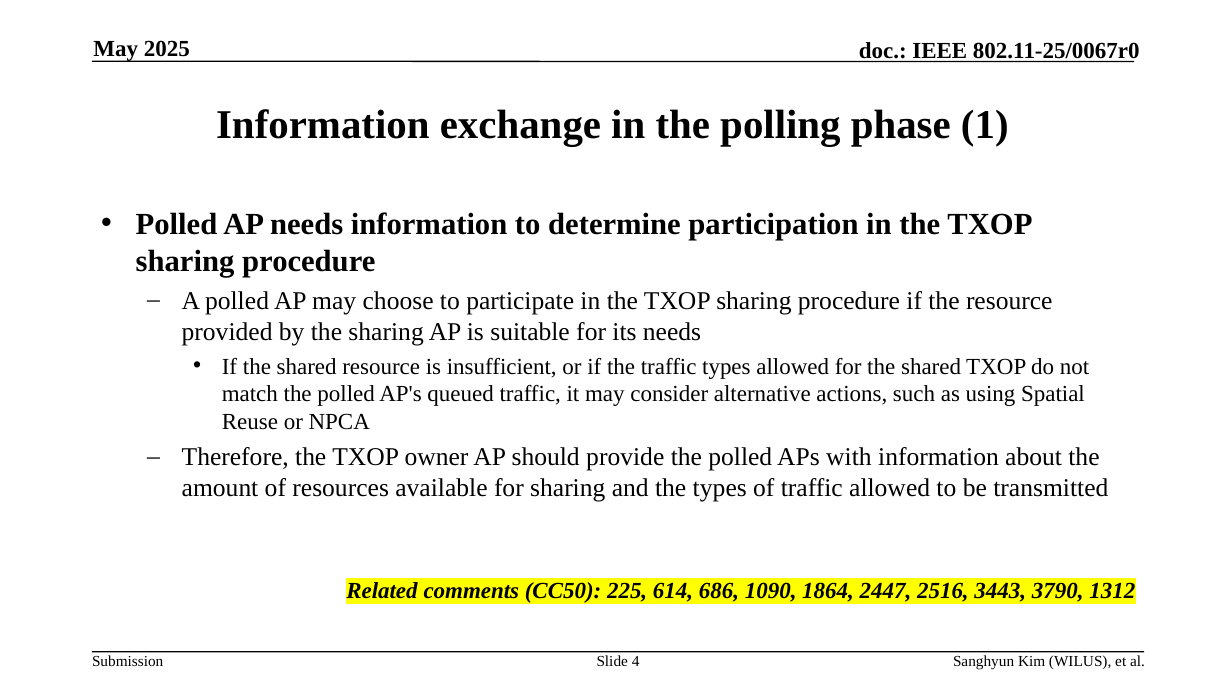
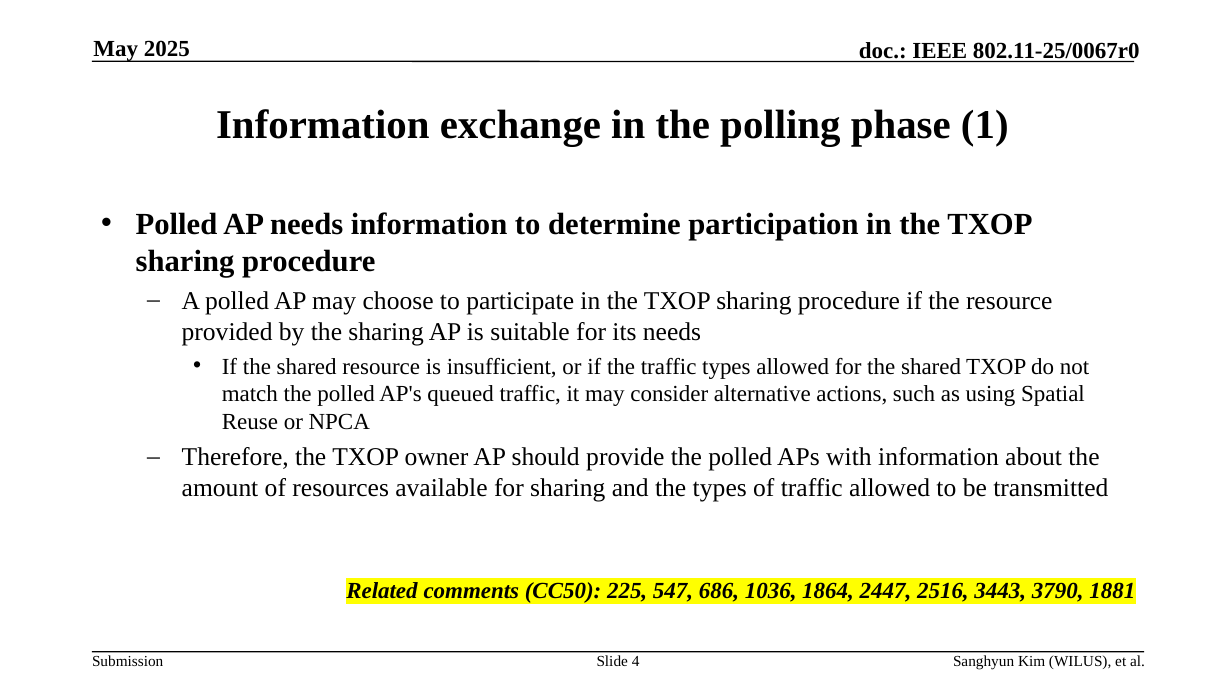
614: 614 -> 547
1090: 1090 -> 1036
1312: 1312 -> 1881
